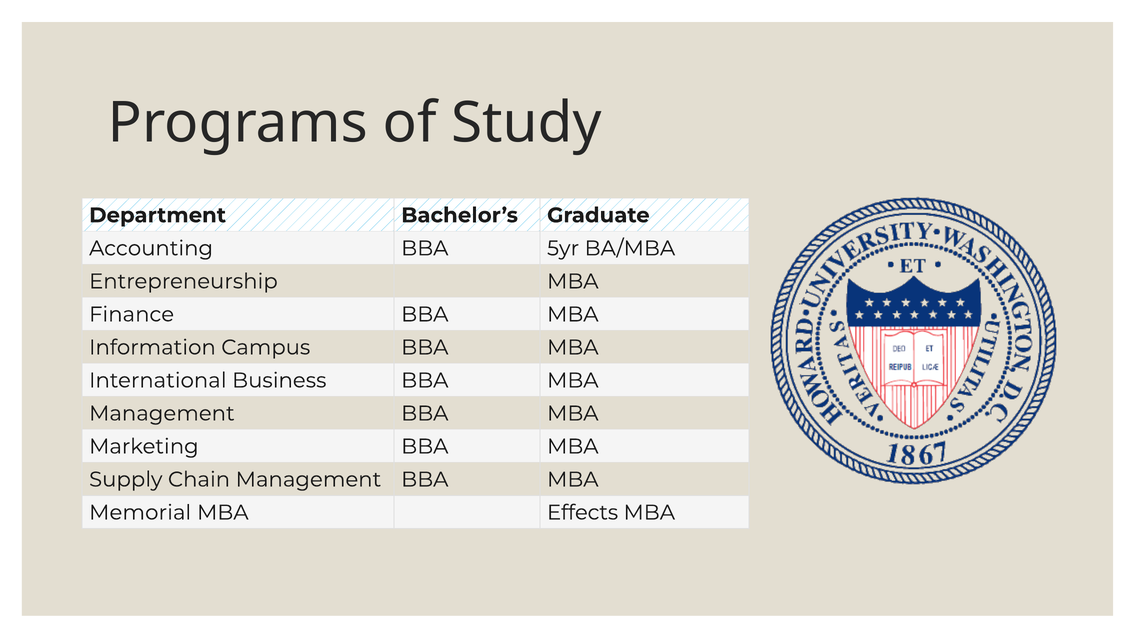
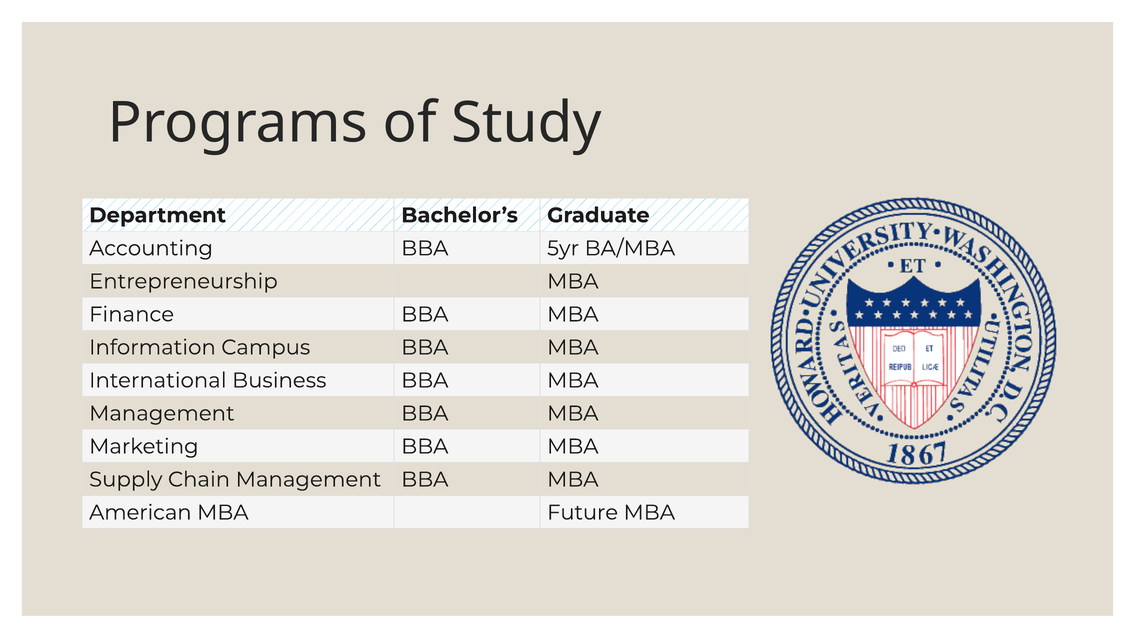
Memorial: Memorial -> American
Effects: Effects -> Future
